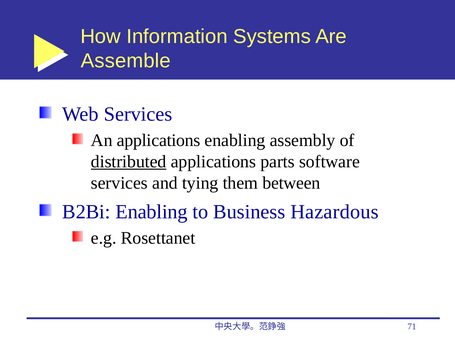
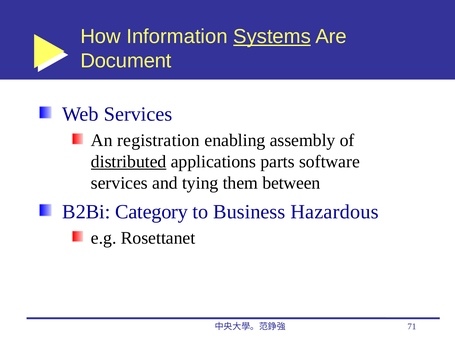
Systems underline: none -> present
Assemble: Assemble -> Document
An applications: applications -> registration
B2Bi Enabling: Enabling -> Category
